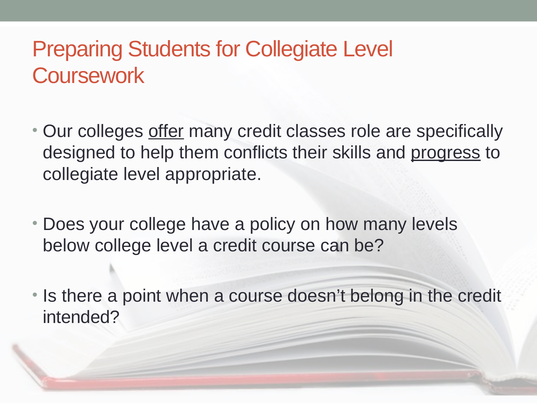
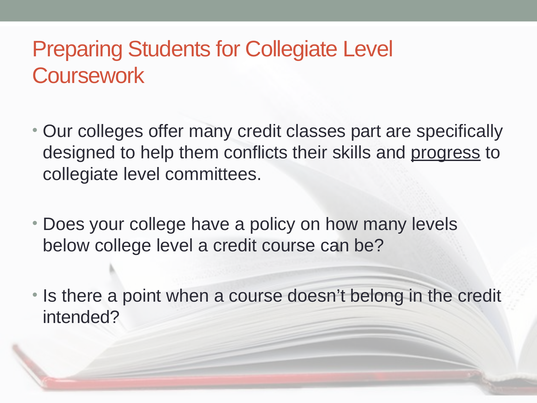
offer underline: present -> none
role: role -> part
appropriate: appropriate -> committees
